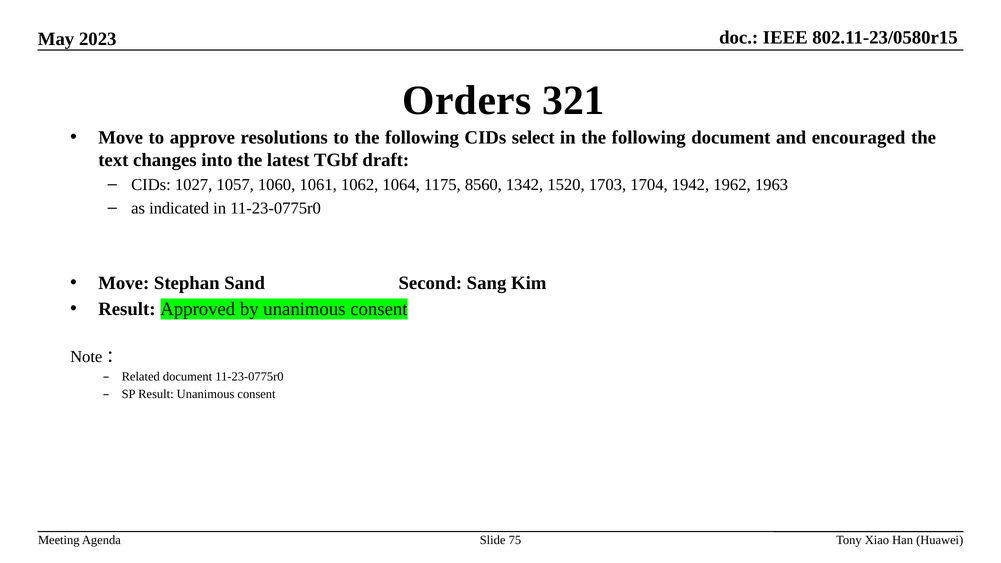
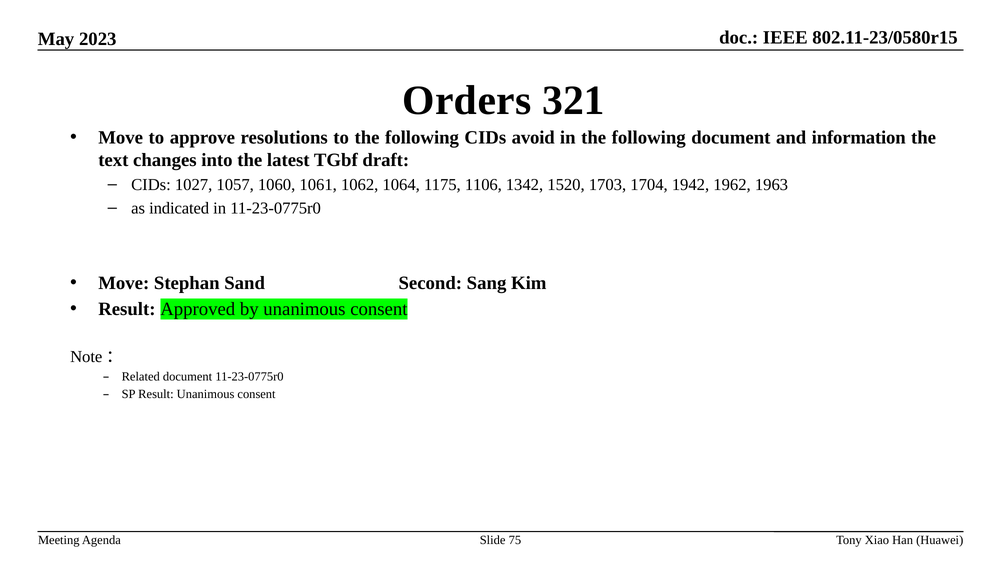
select: select -> avoid
encouraged: encouraged -> information
8560: 8560 -> 1106
